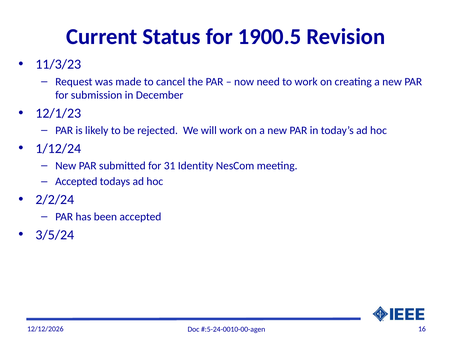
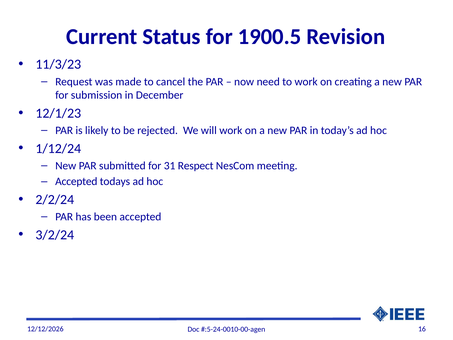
Identity: Identity -> Respect
3/5/24: 3/5/24 -> 3/2/24
